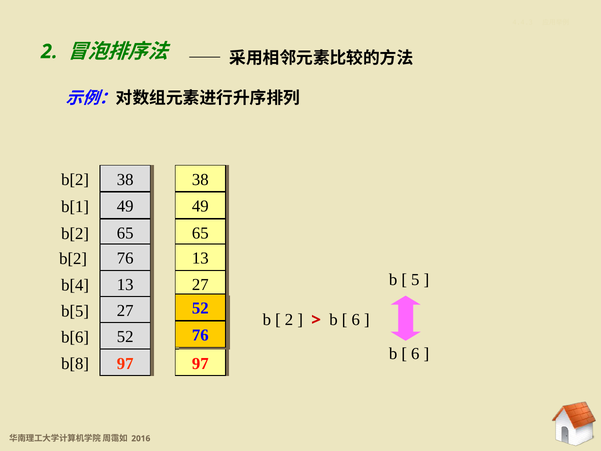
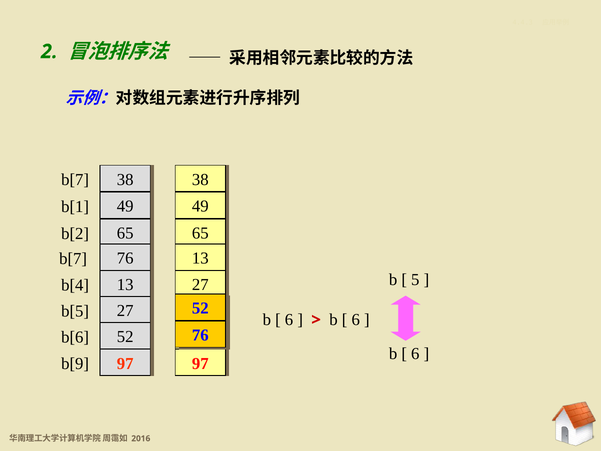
b[2 at (75, 180): b[2 -> b[7
b[2 at (73, 259): b[2 -> b[7
2 at (289, 320): 2 -> 6
b[8: b[8 -> b[9
